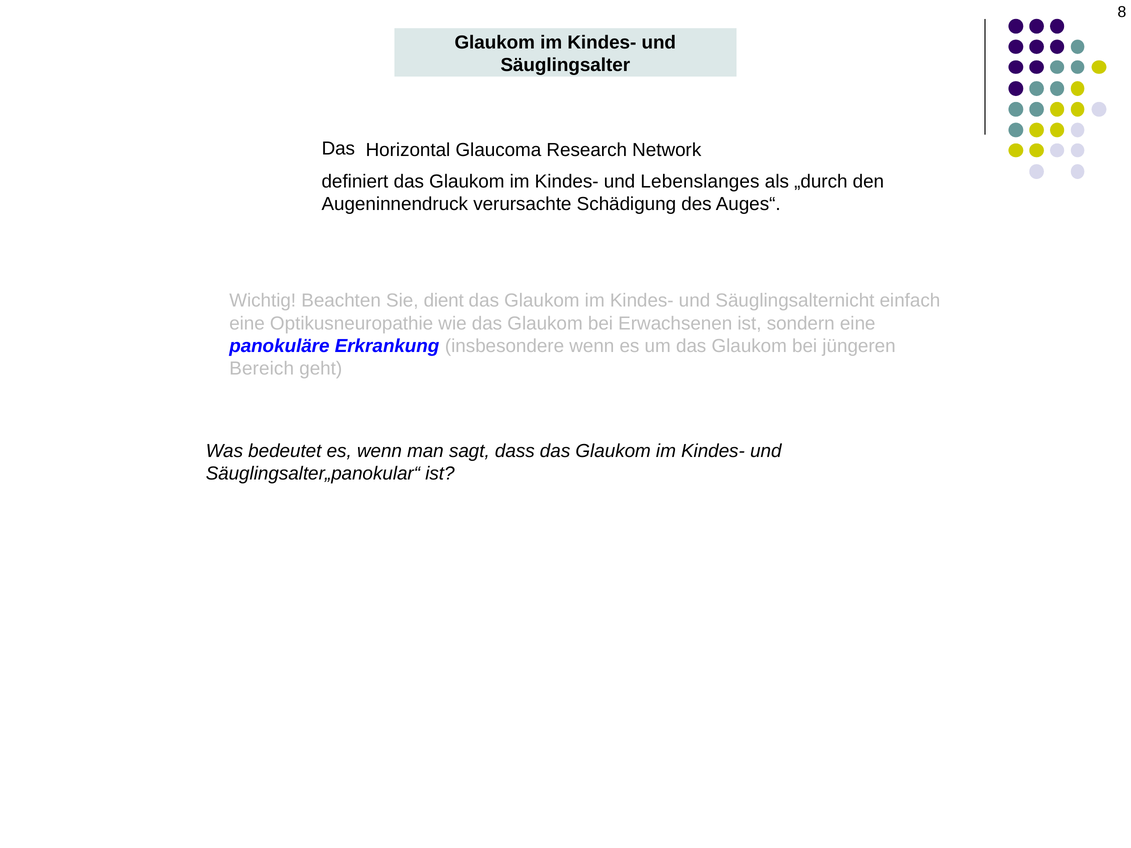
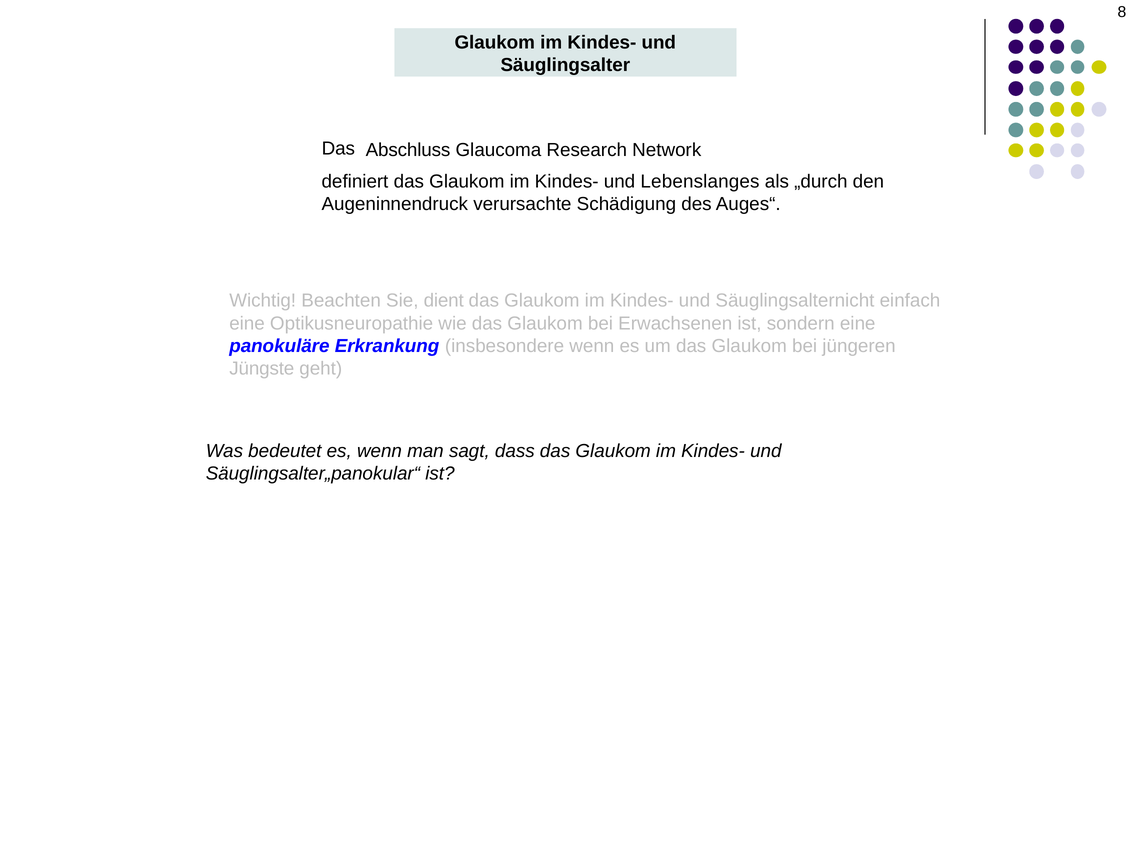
Horizontal: Horizontal -> Abschluss
Bereich: Bereich -> Jüngste
